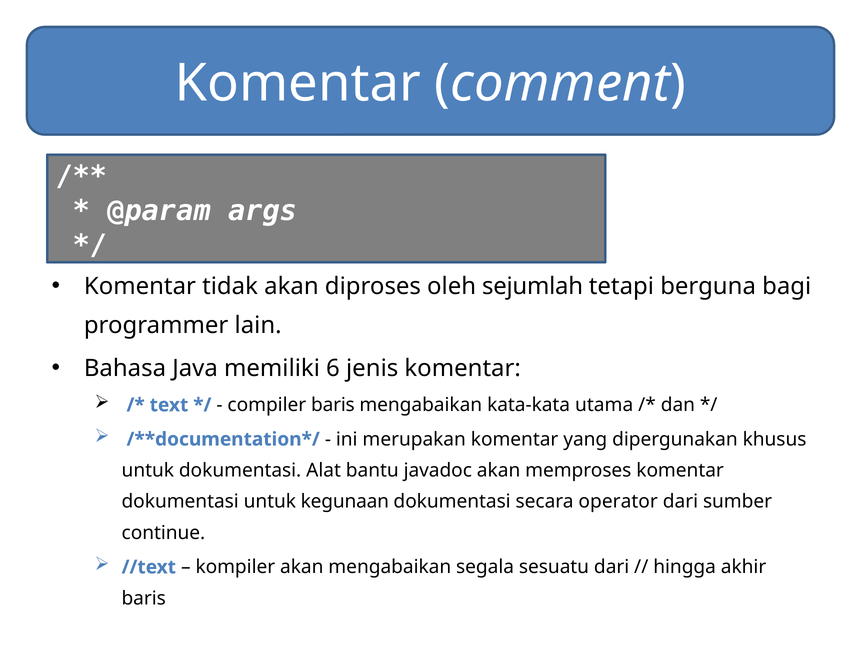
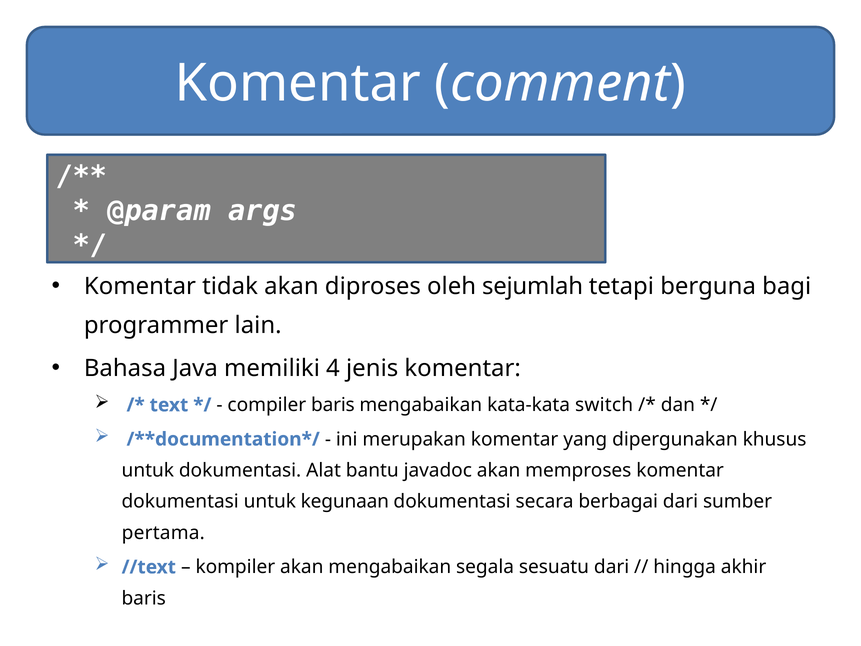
6: 6 -> 4
utama: utama -> switch
operator: operator -> berbagai
continue: continue -> pertama
